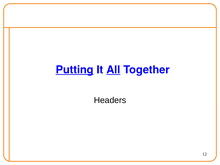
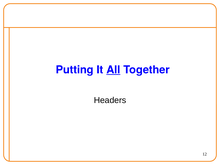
Putting underline: present -> none
